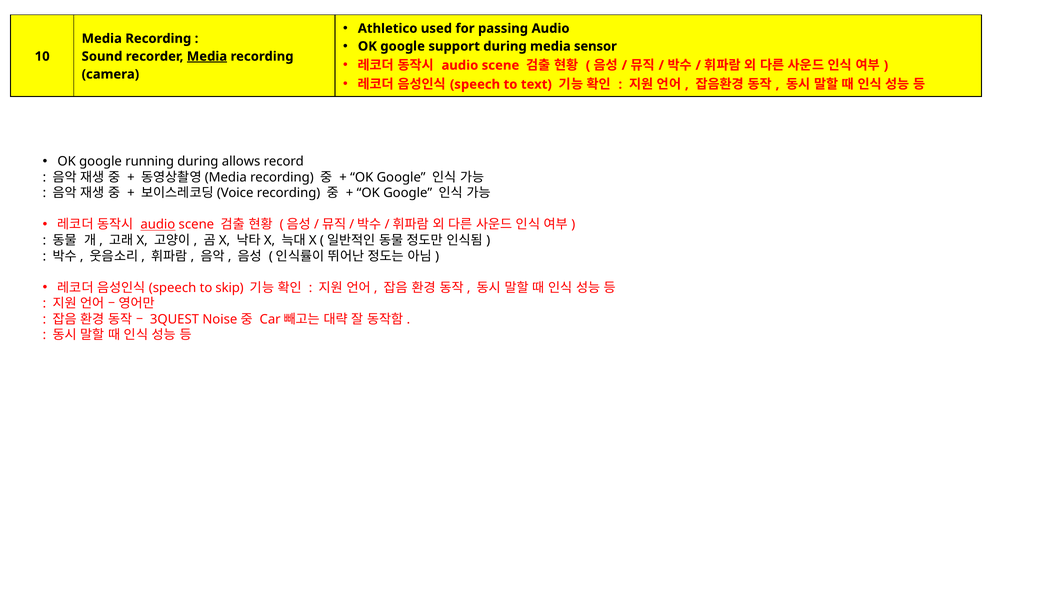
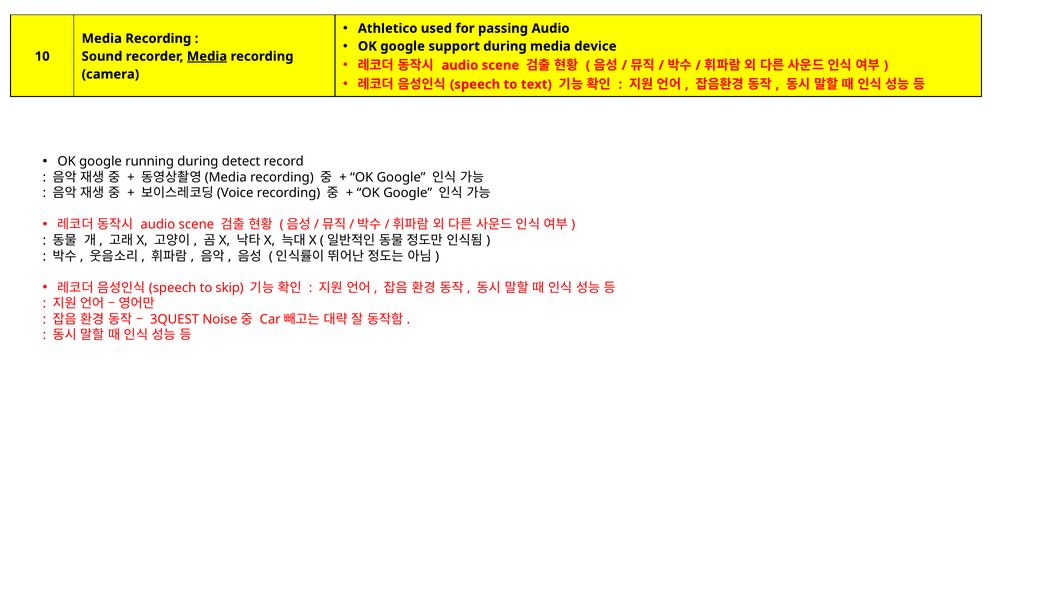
sensor: sensor -> device
allows: allows -> detect
audio at (158, 225) underline: present -> none
